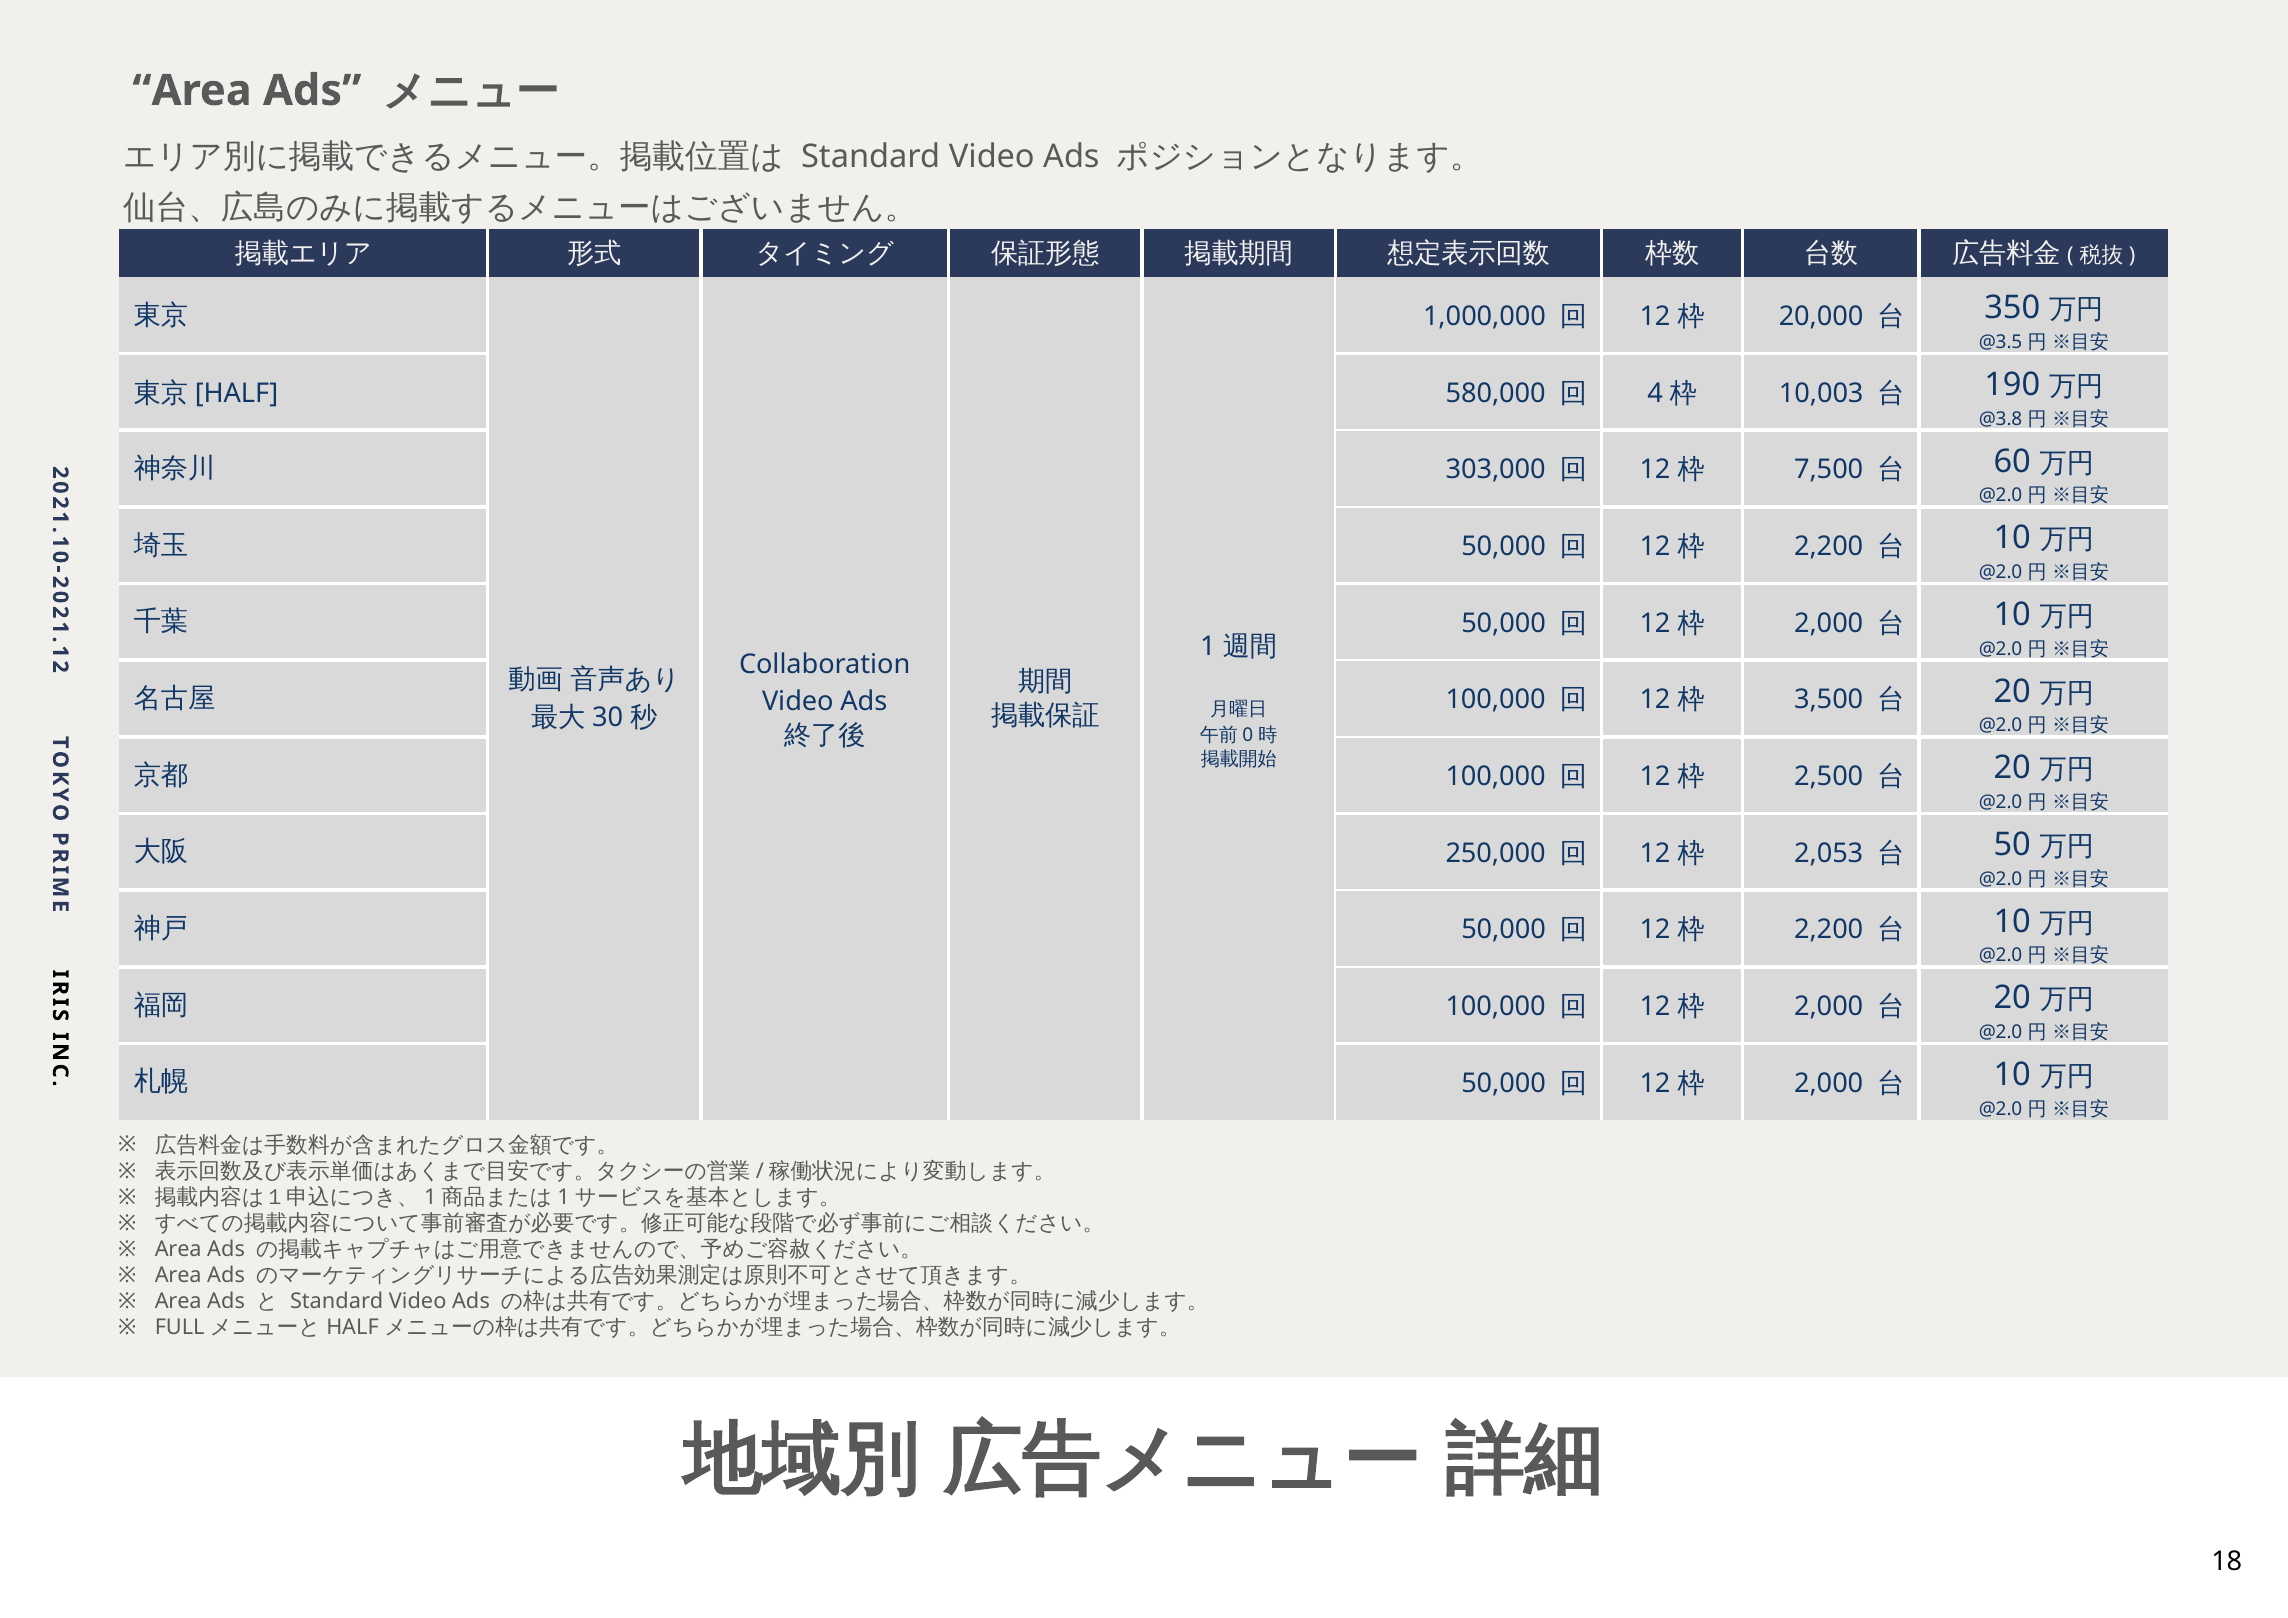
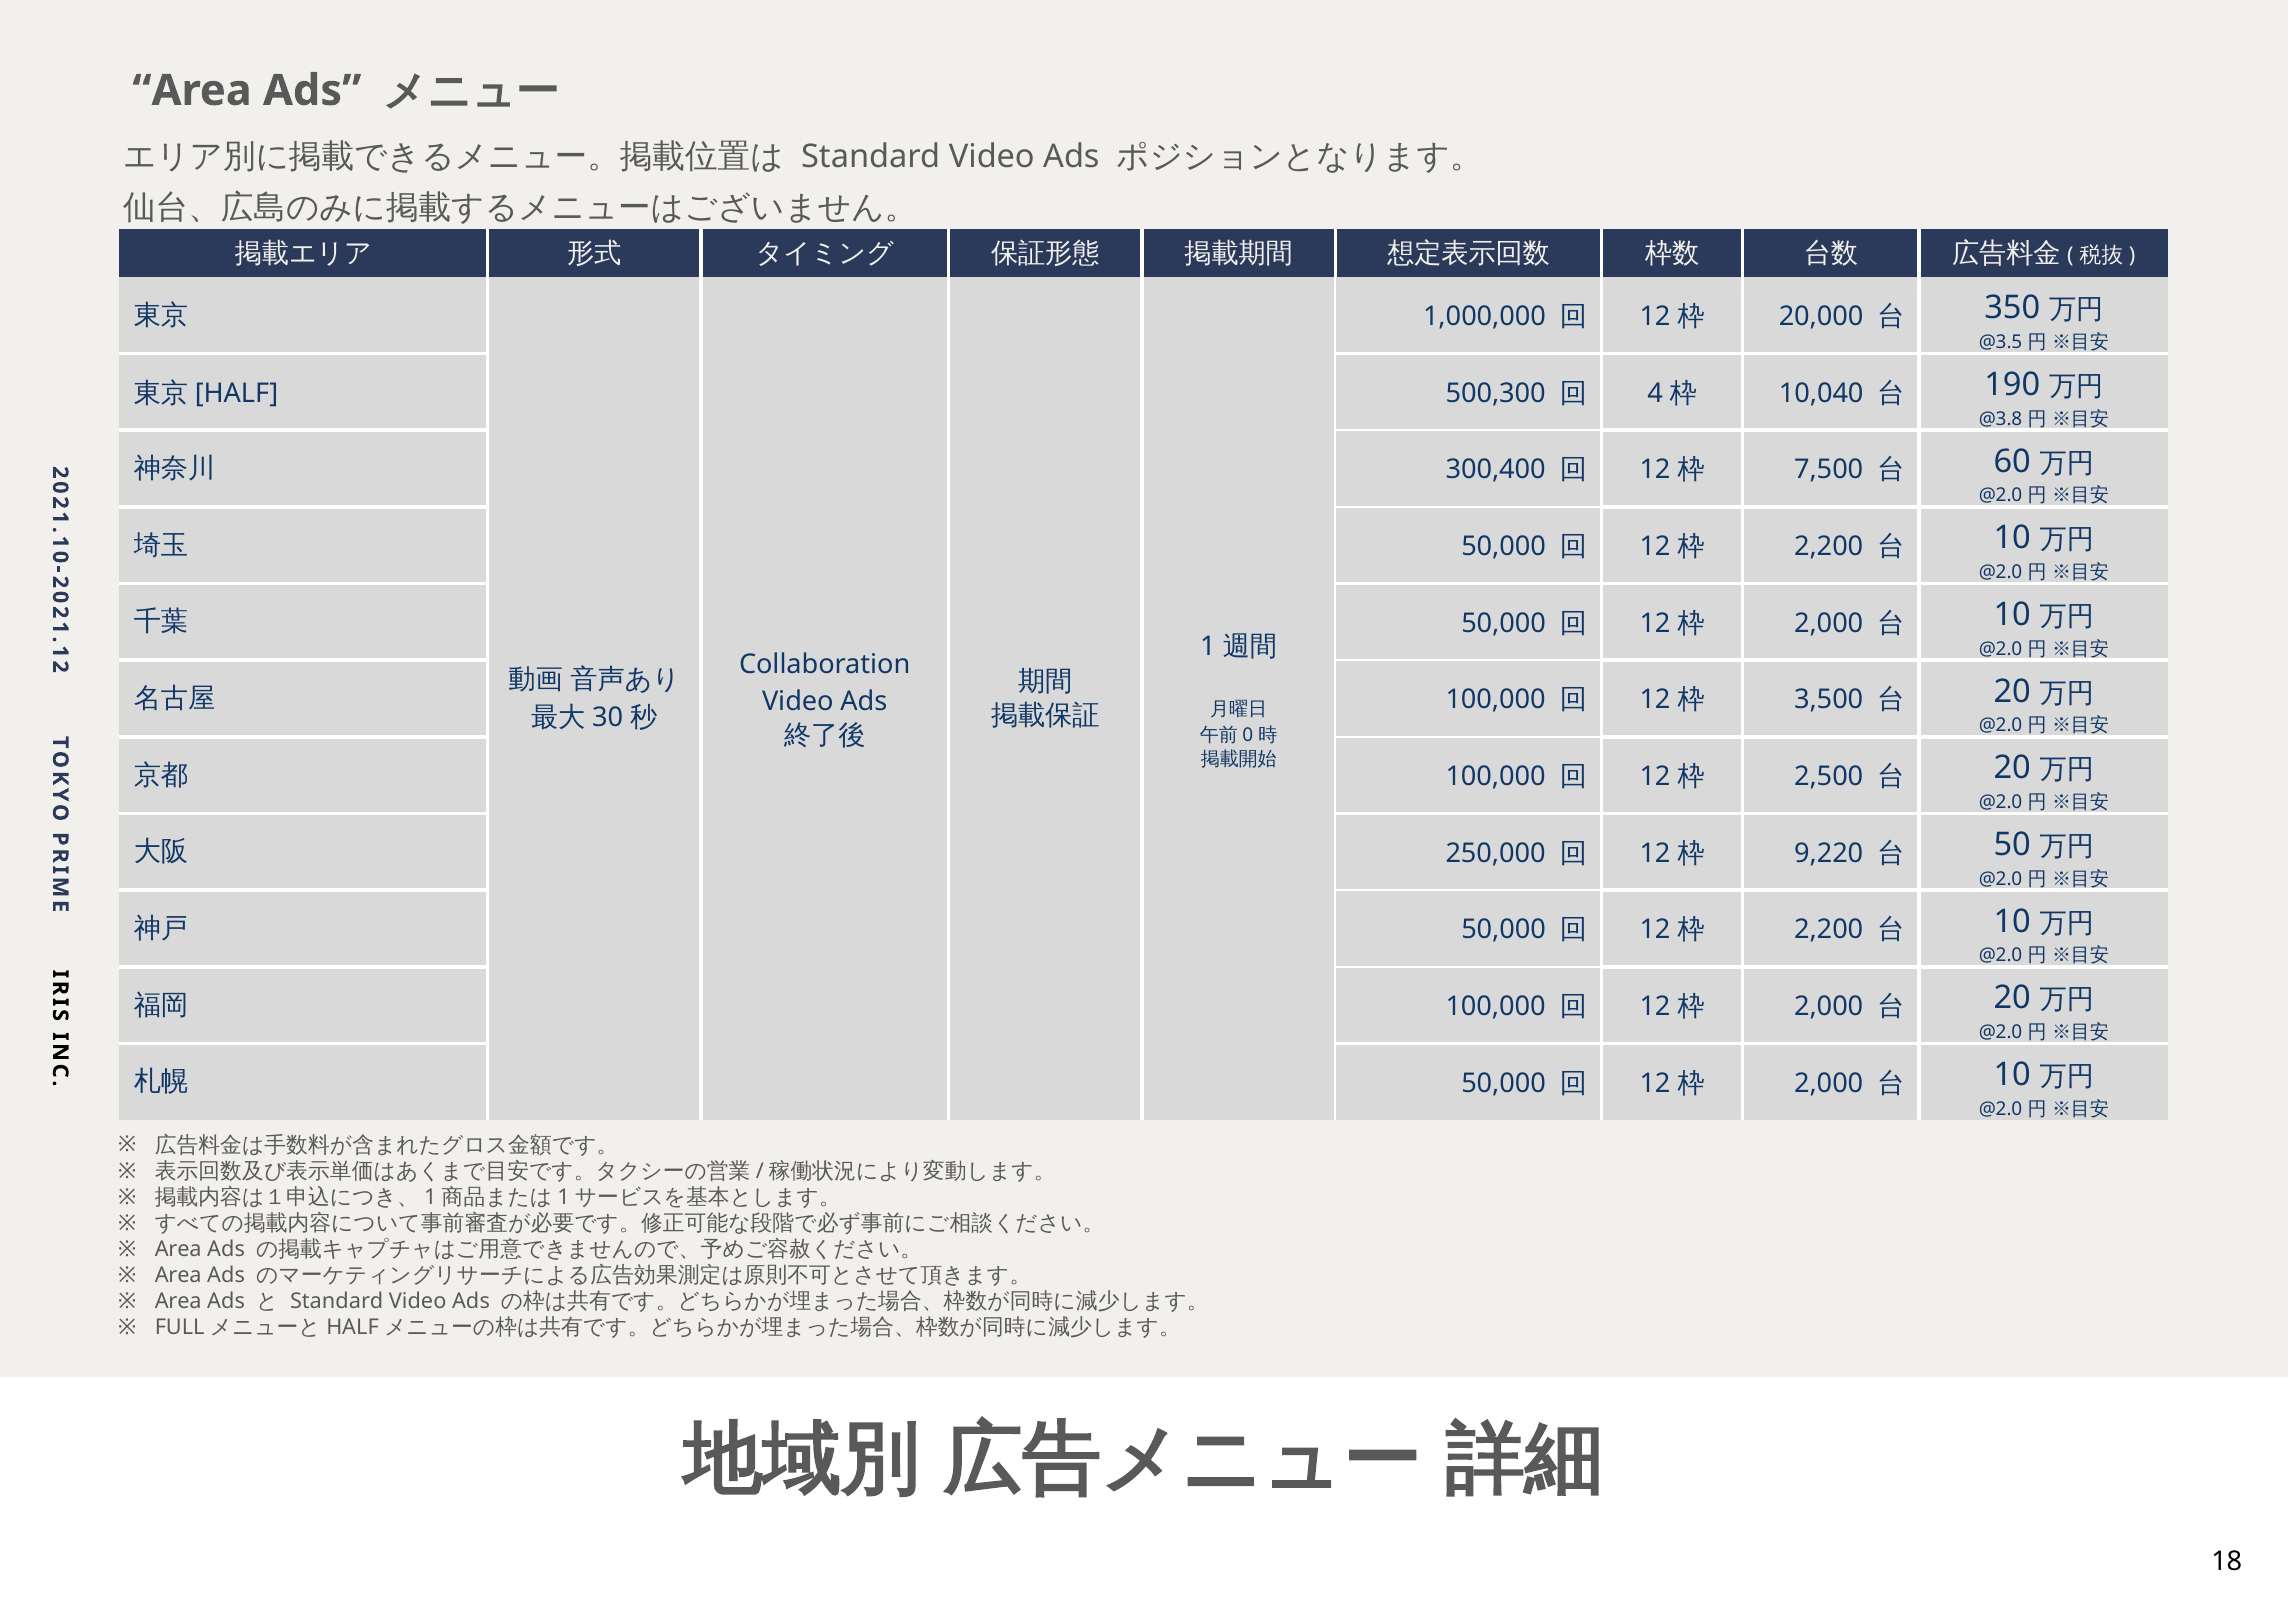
580,000: 580,000 -> 500,300
10,003: 10,003 -> 10,040
303,000: 303,000 -> 300,400
2,053: 2,053 -> 9,220
